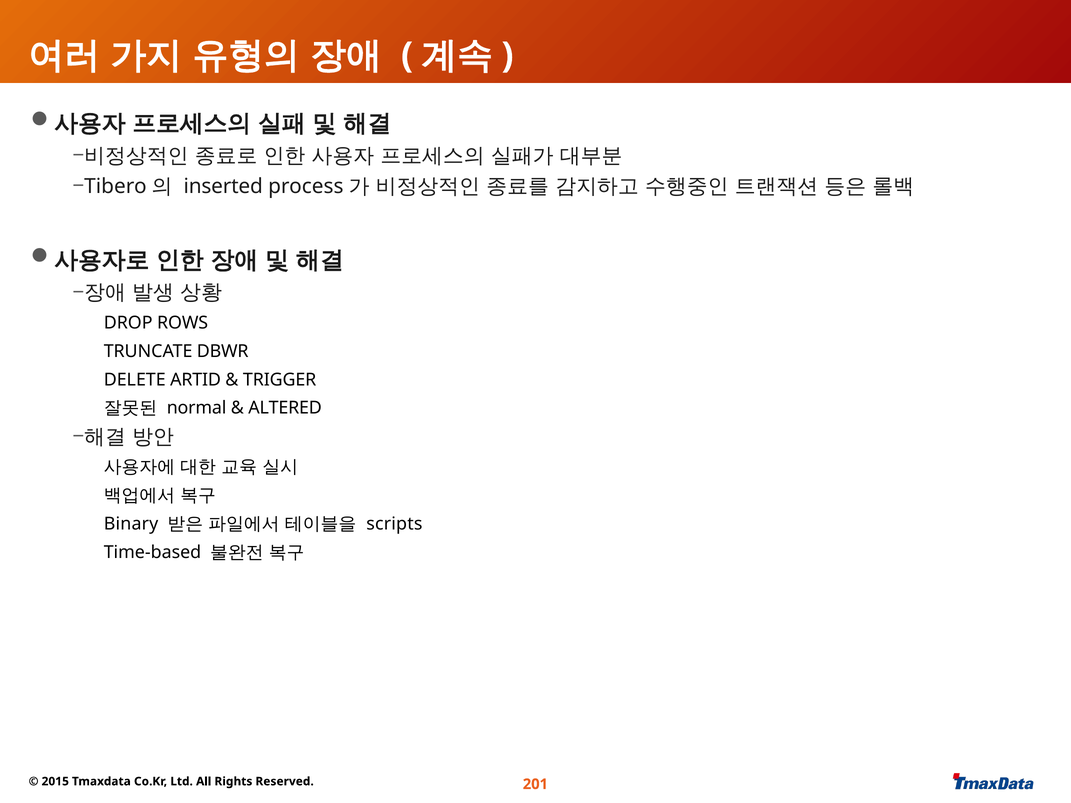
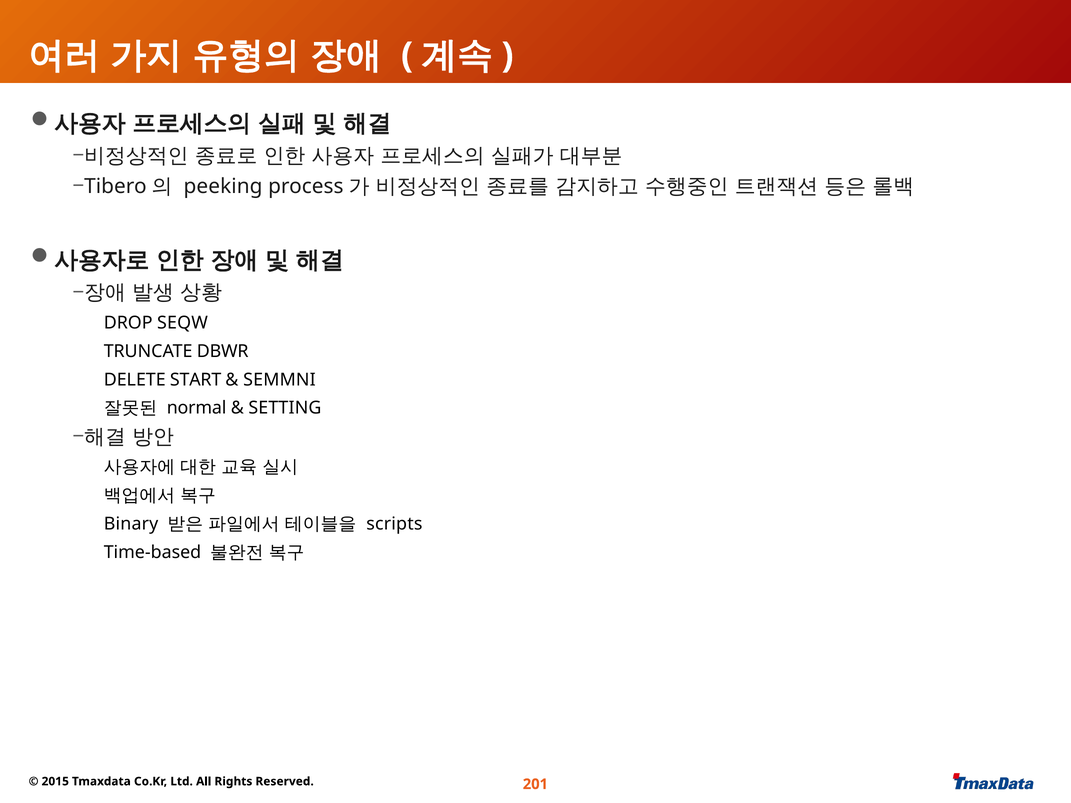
inserted: inserted -> peeking
ROWS: ROWS -> SEQW
ARTID: ARTID -> START
TRIGGER: TRIGGER -> SEMMNI
ALTERED: ALTERED -> SETTING
